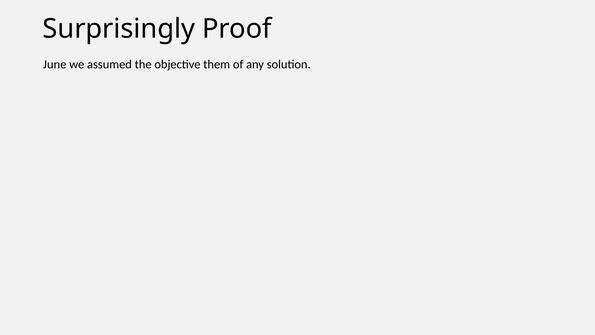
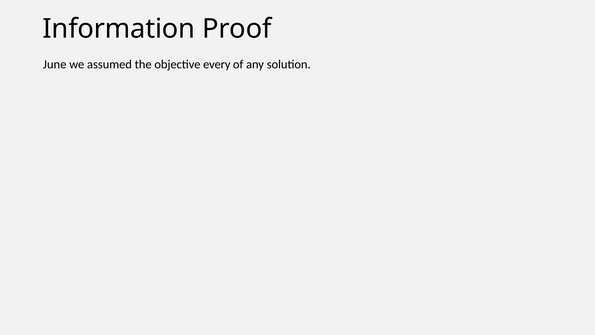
Surprisingly: Surprisingly -> Information
them: them -> every
